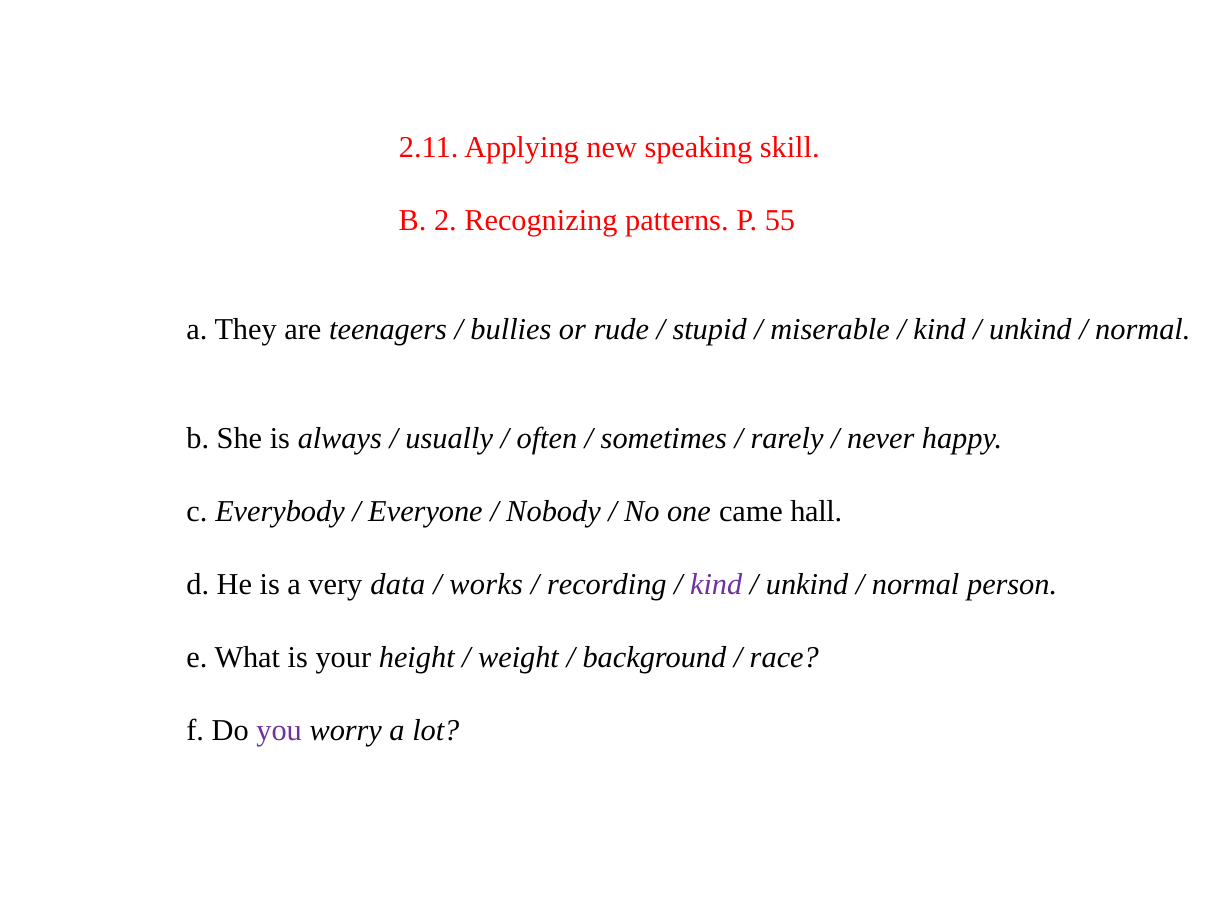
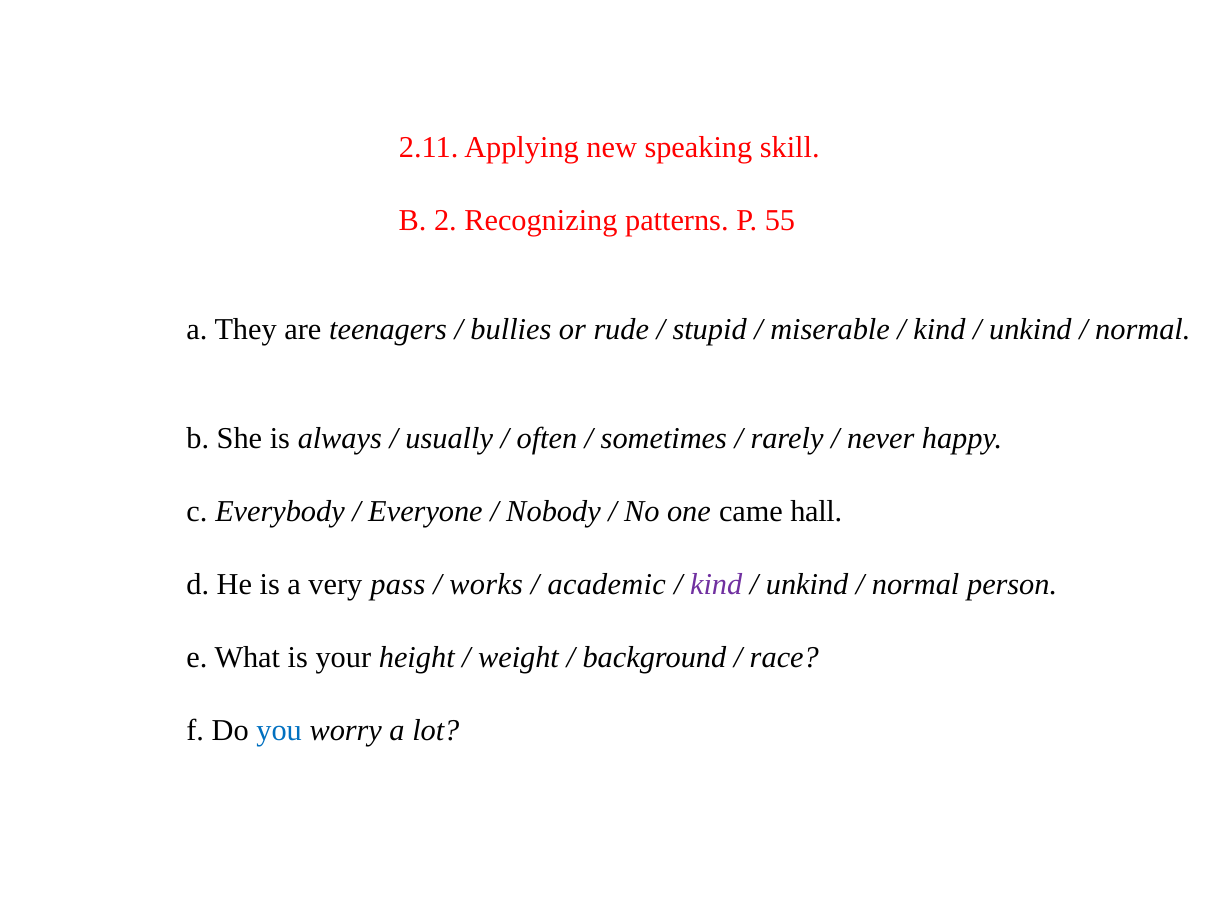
data: data -> pass
recording: recording -> academic
you colour: purple -> blue
